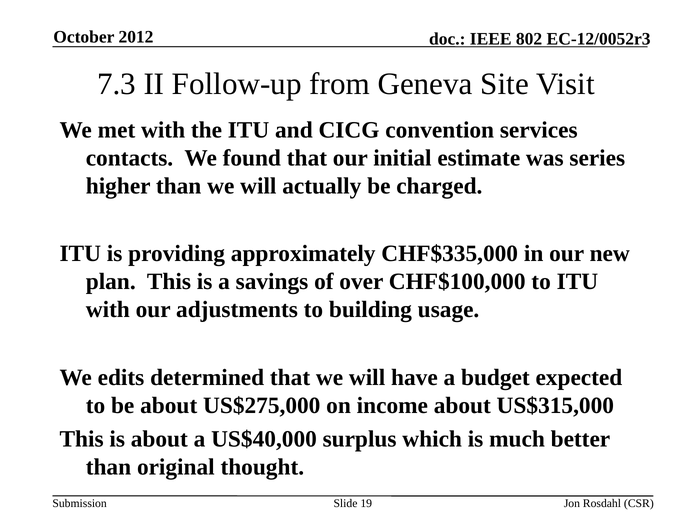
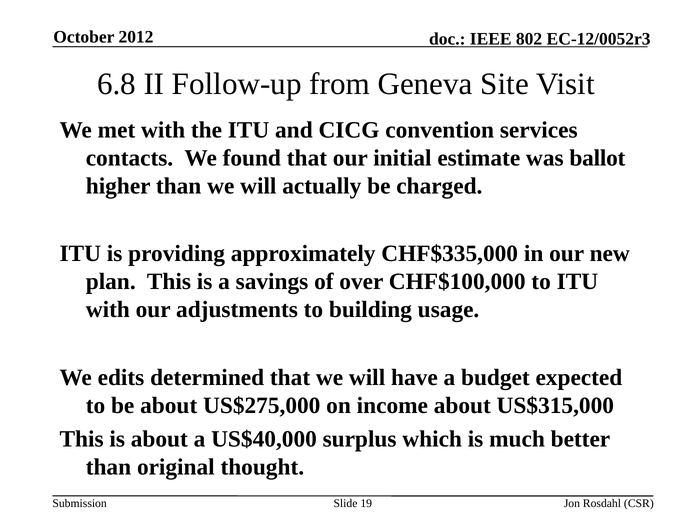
7.3: 7.3 -> 6.8
series: series -> ballot
